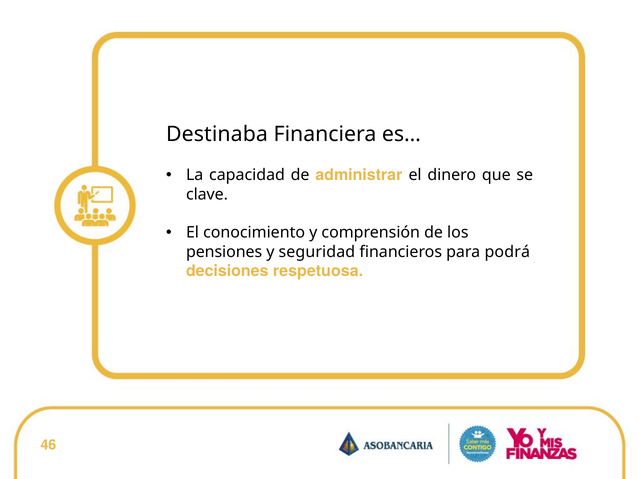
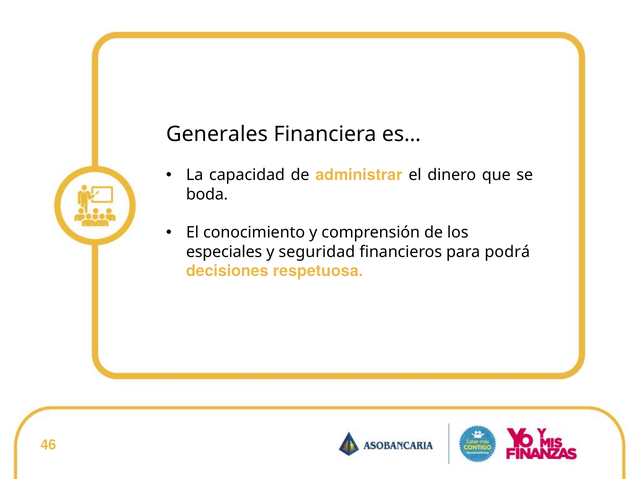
Destinaba: Destinaba -> Generales
clave: clave -> boda
pensiones: pensiones -> especiales
